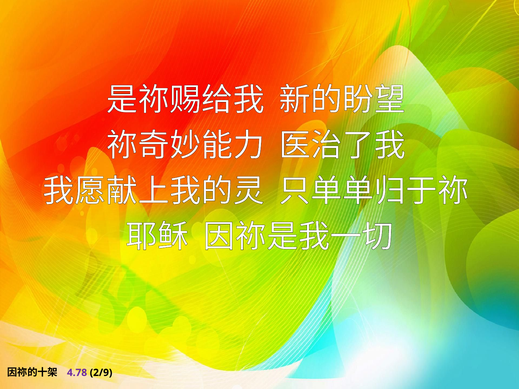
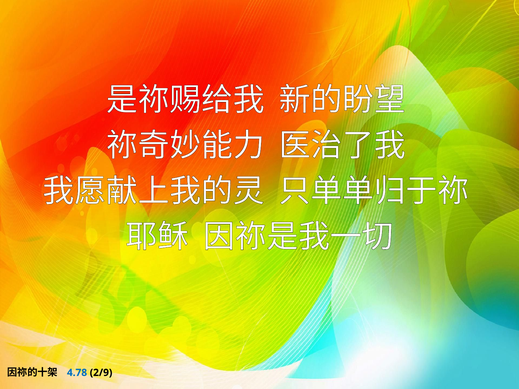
4.78 colour: purple -> blue
